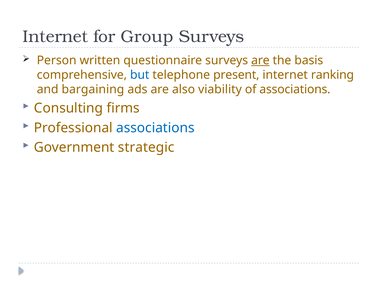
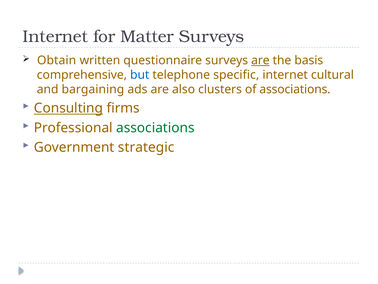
Group: Group -> Matter
Person: Person -> Obtain
present: present -> specific
ranking: ranking -> cultural
viability: viability -> clusters
Consulting underline: none -> present
associations at (155, 128) colour: blue -> green
